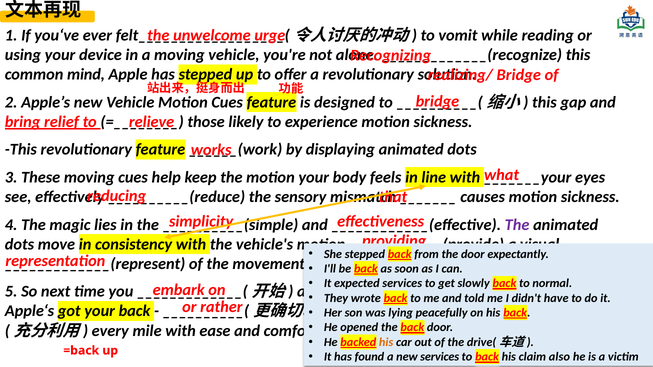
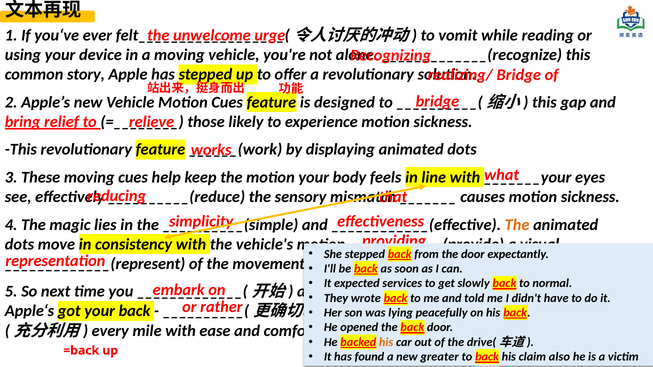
mind: mind -> story
The at (517, 225) colour: purple -> orange
new services: services -> greater
